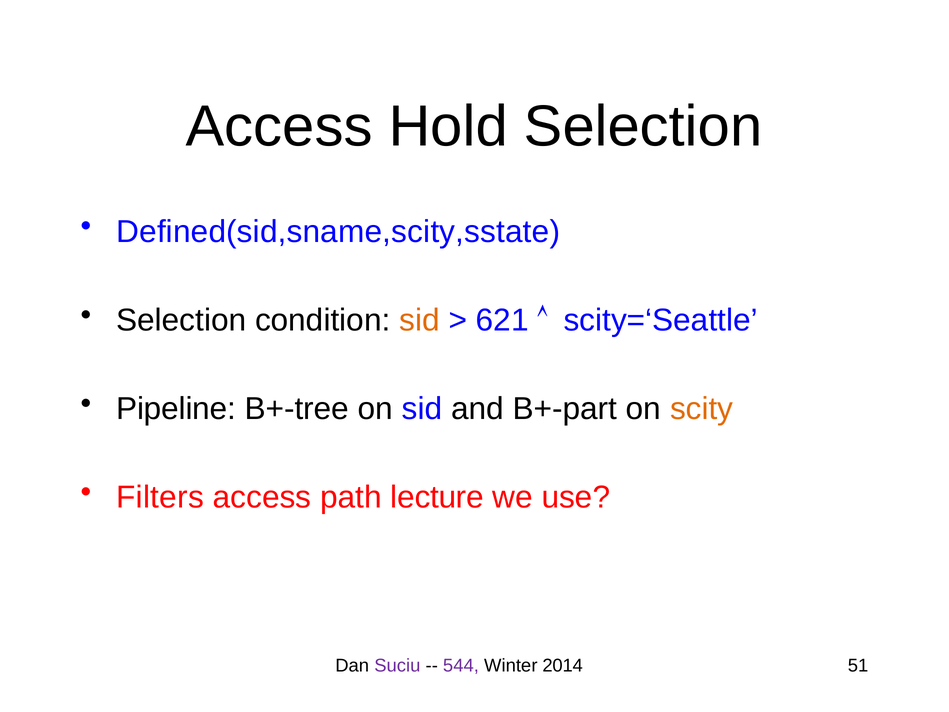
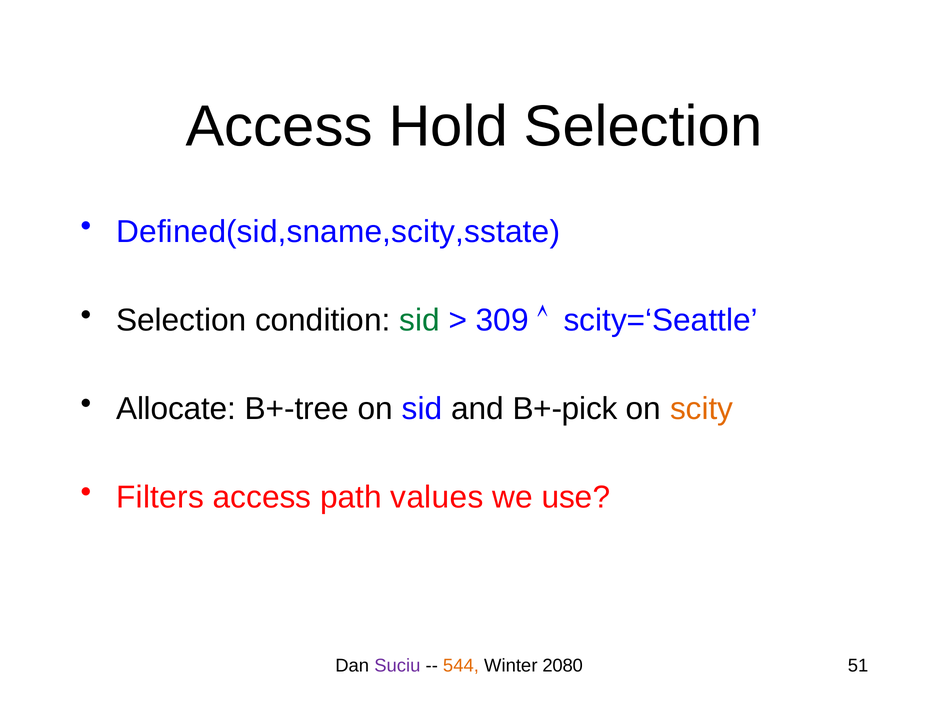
sid at (420, 320) colour: orange -> green
621: 621 -> 309
Pipeline: Pipeline -> Allocate
B+-part: B+-part -> B+-pick
lecture: lecture -> values
544 colour: purple -> orange
2014: 2014 -> 2080
